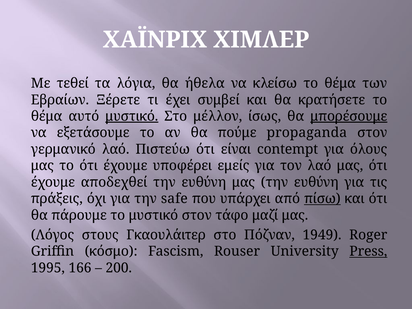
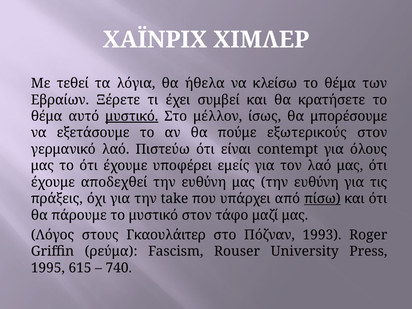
μπορέσουμε underline: present -> none
propaganda: propaganda -> εξωτερικούς
safe: safe -> take
1949: 1949 -> 1993
κόσμο: κόσμο -> ρεύμα
Press underline: present -> none
166: 166 -> 615
200: 200 -> 740
